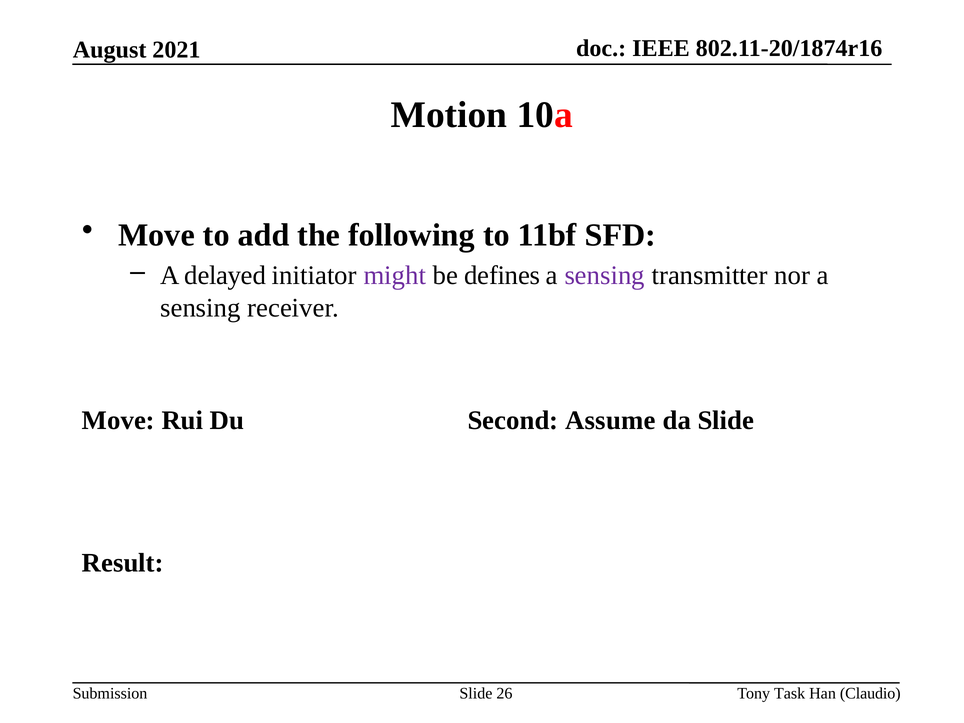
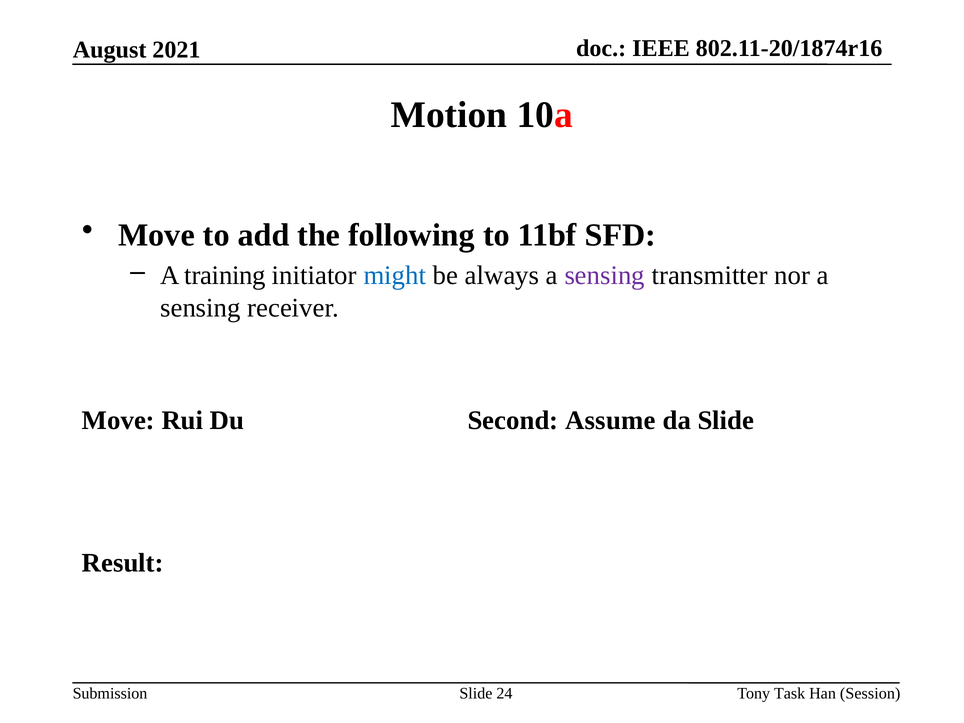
delayed: delayed -> training
might colour: purple -> blue
defines: defines -> always
26: 26 -> 24
Claudio: Claudio -> Session
